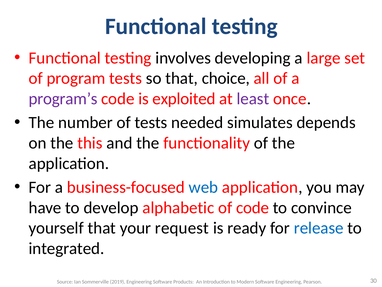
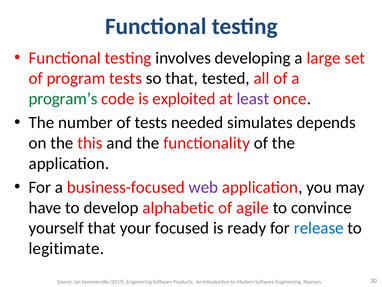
choice: choice -> tested
program’s colour: purple -> green
web colour: blue -> purple
of code: code -> agile
request: request -> focused
integrated: integrated -> legitimate
